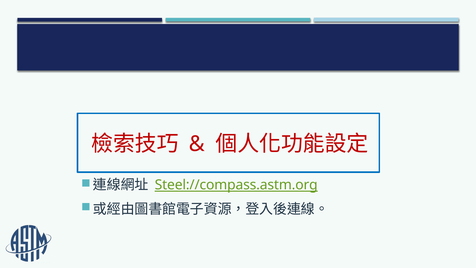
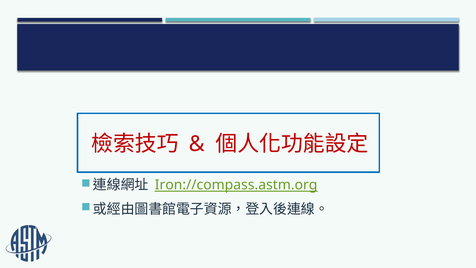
Steel://compass.astm.org: Steel://compass.astm.org -> Iron://compass.astm.org
